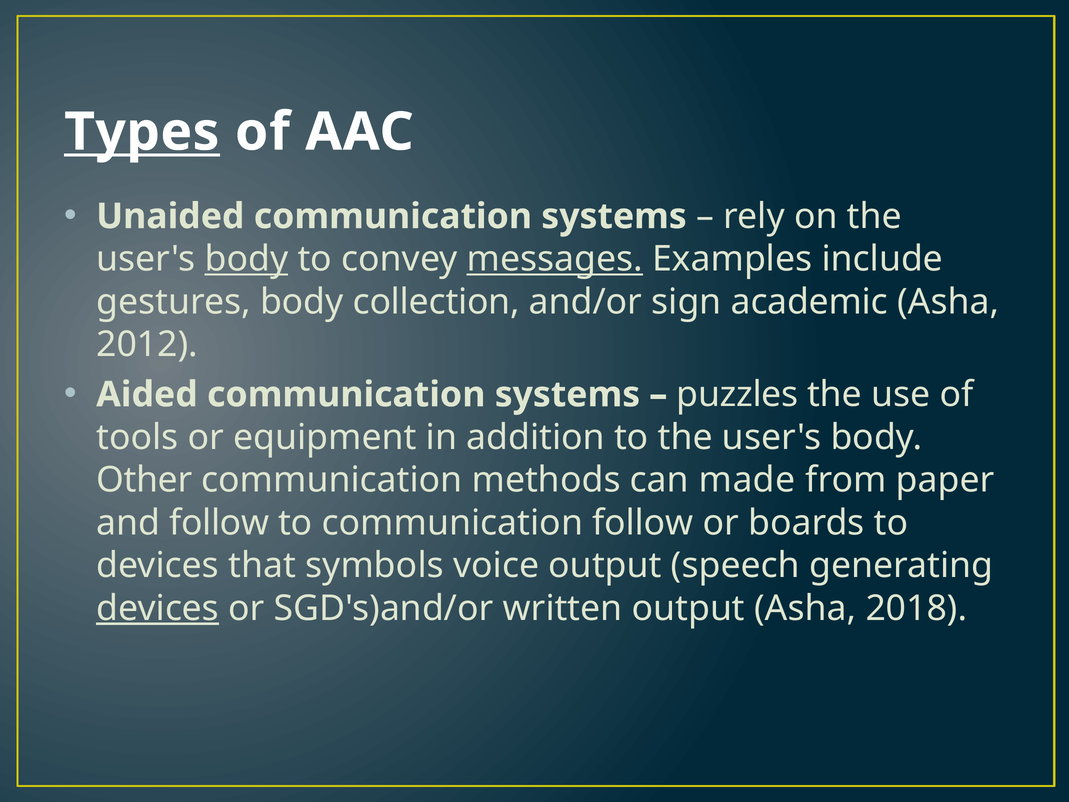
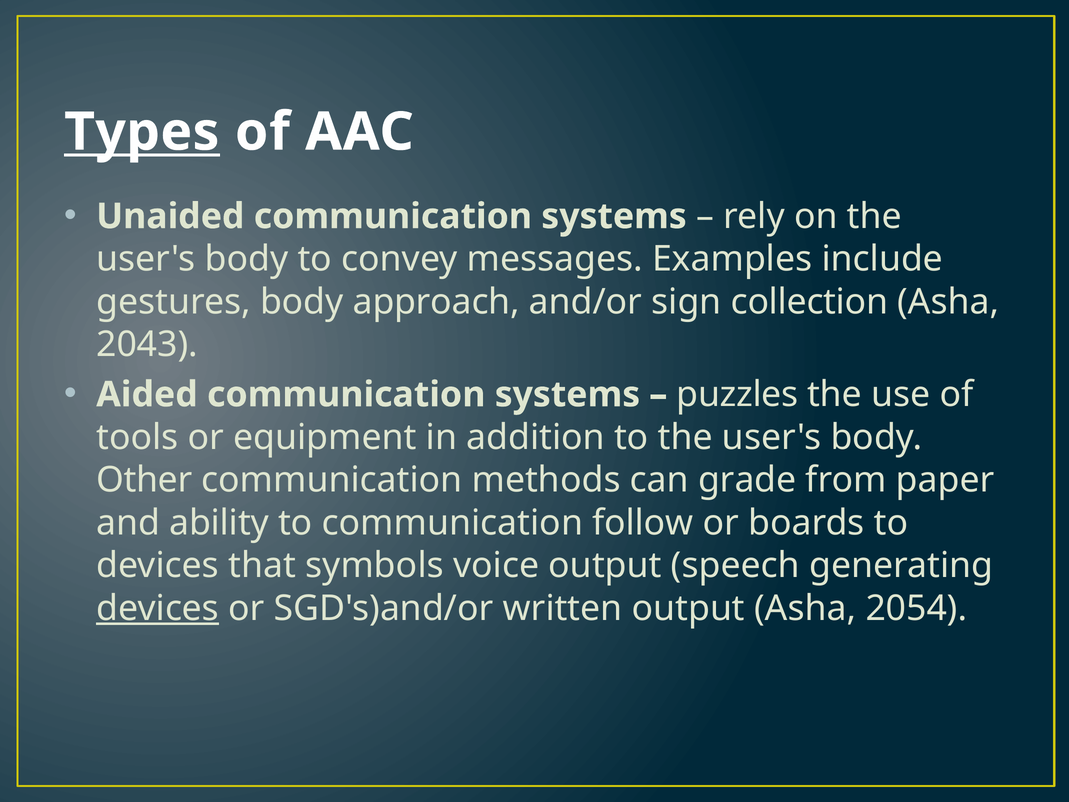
body at (246, 259) underline: present -> none
messages underline: present -> none
collection: collection -> approach
academic: academic -> collection
2012: 2012 -> 2043
made: made -> grade
and follow: follow -> ability
2018: 2018 -> 2054
